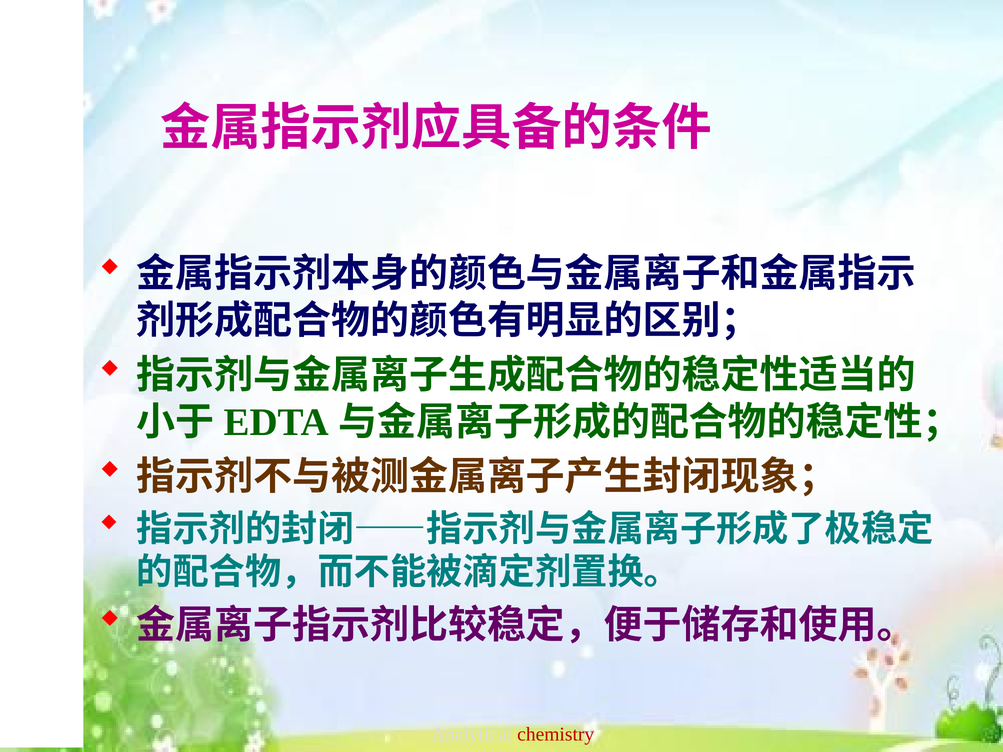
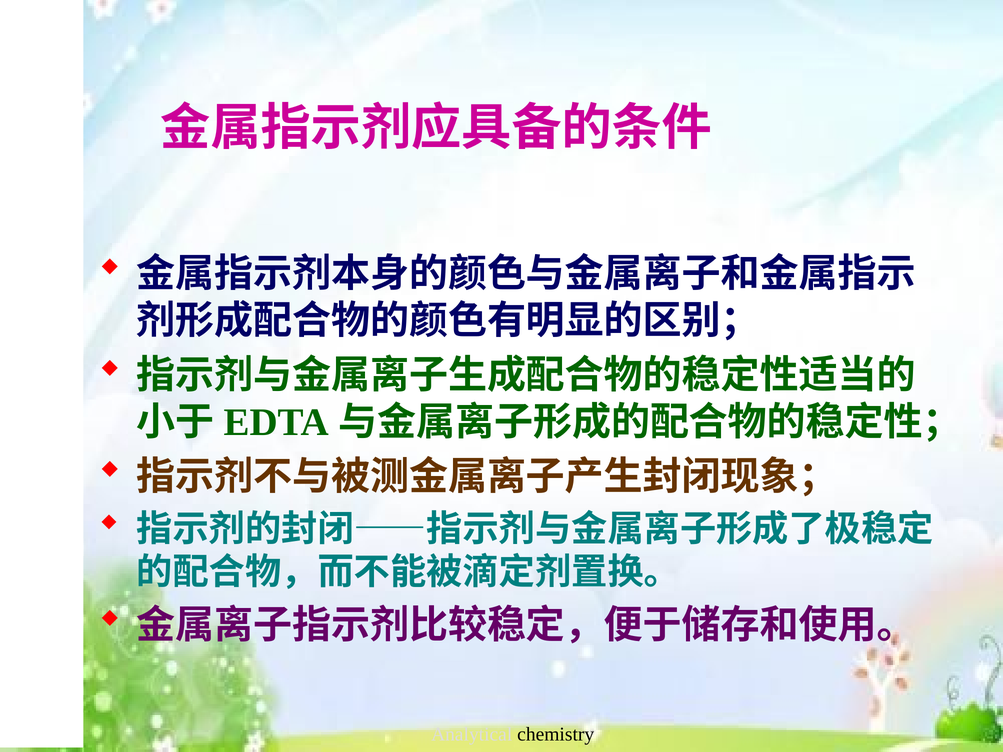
chemistry colour: red -> black
